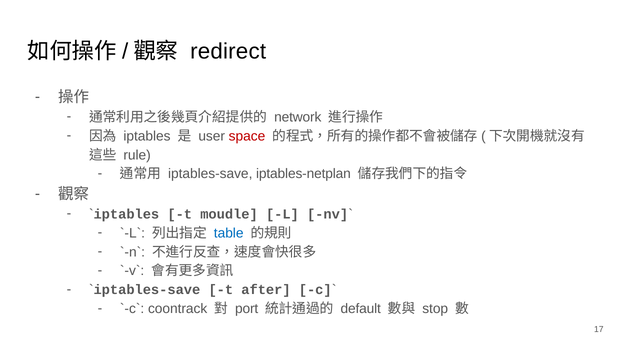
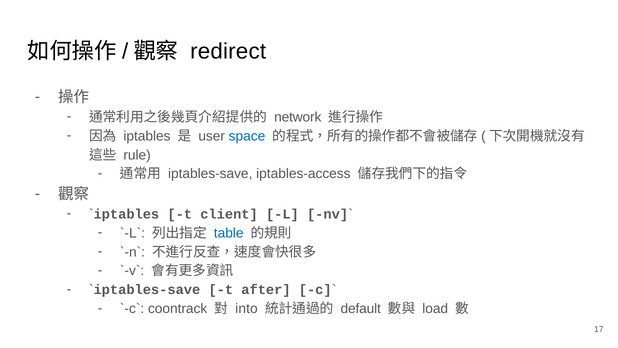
space colour: red -> blue
iptables-netplan: iptables-netplan -> iptables-access
moudle: moudle -> client
port: port -> into
stop: stop -> load
